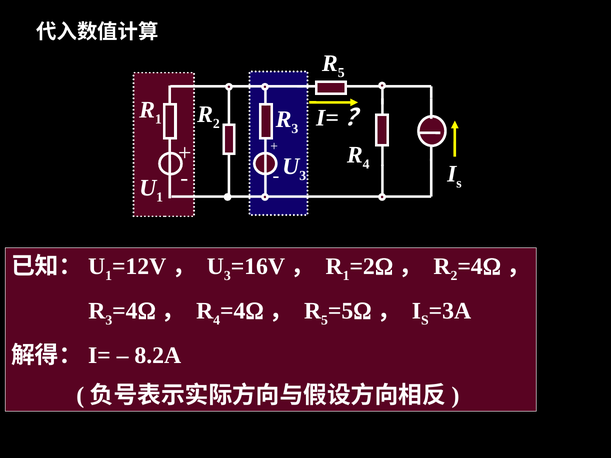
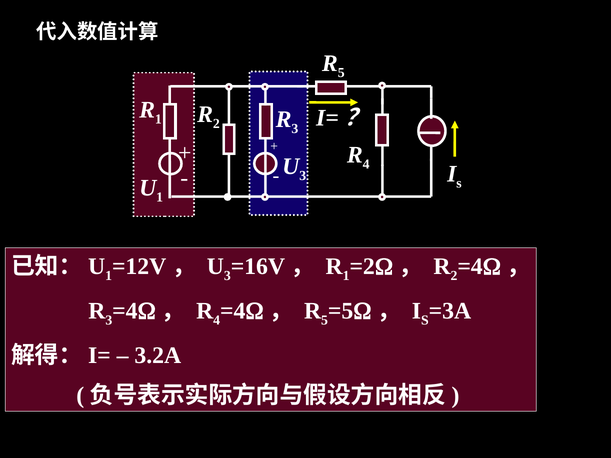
8.2A: 8.2A -> 3.2A
